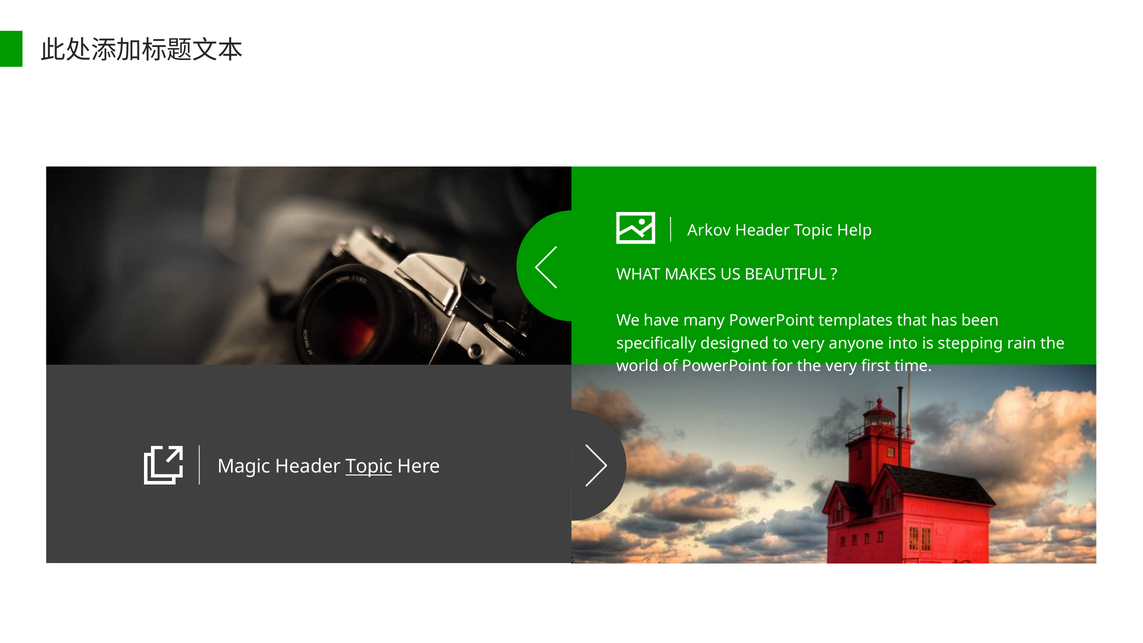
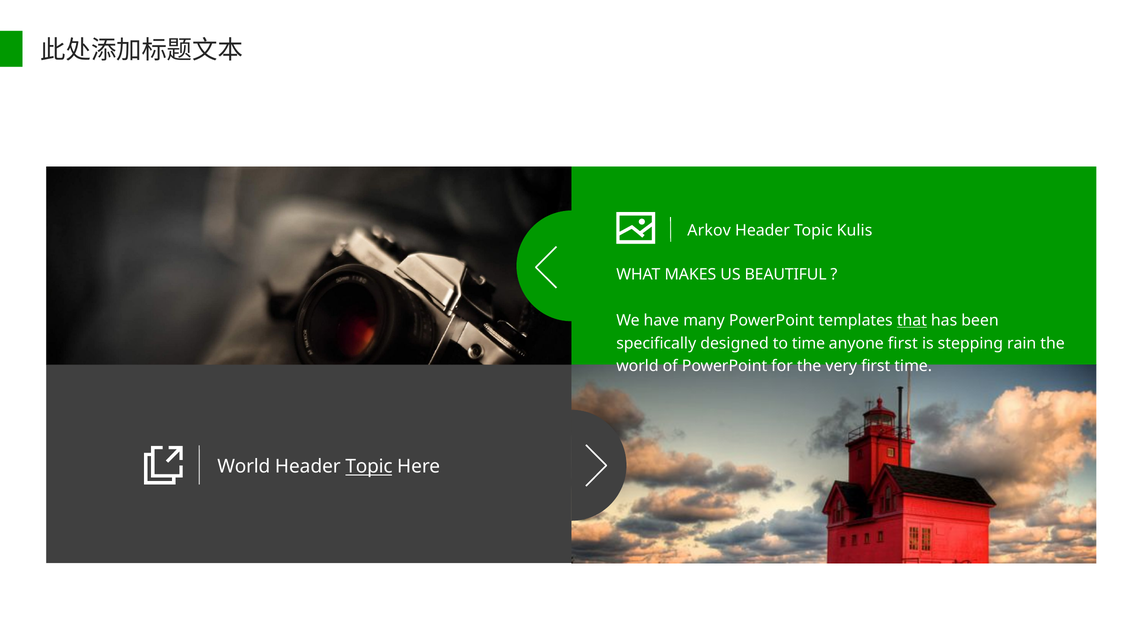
Help: Help -> Kulis
that underline: none -> present
to very: very -> time
anyone into: into -> first
Magic at (244, 466): Magic -> World
